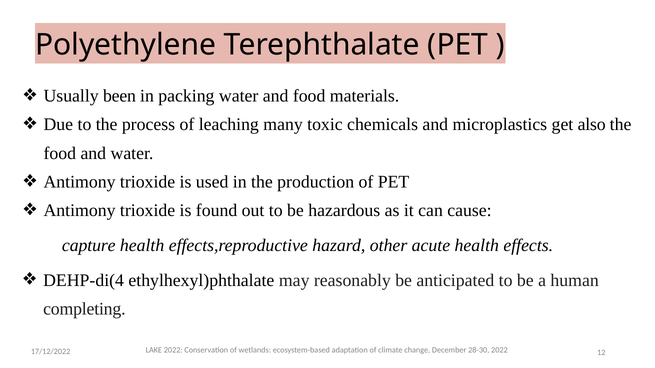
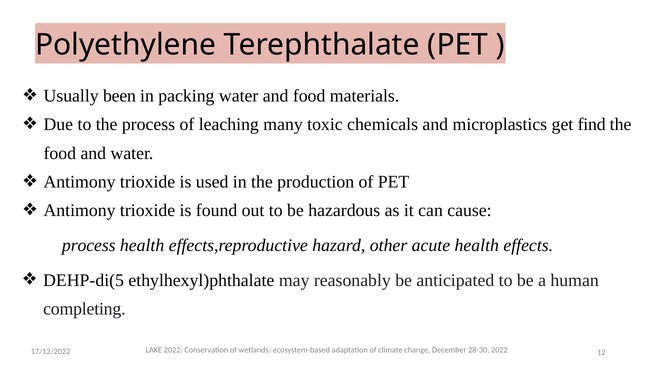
also: also -> find
capture at (89, 246): capture -> process
DEHP-di(4: DEHP-di(4 -> DEHP-di(5
